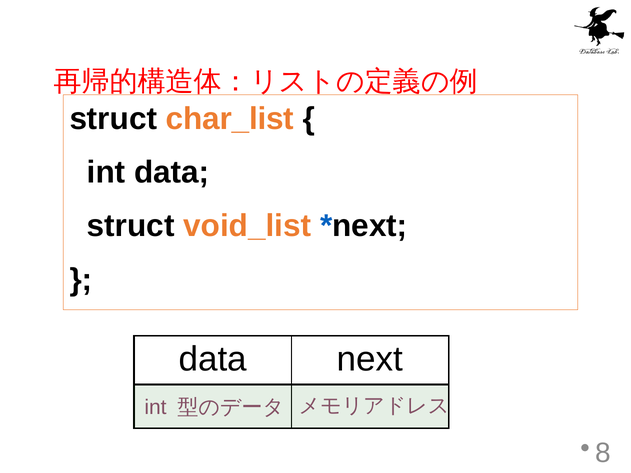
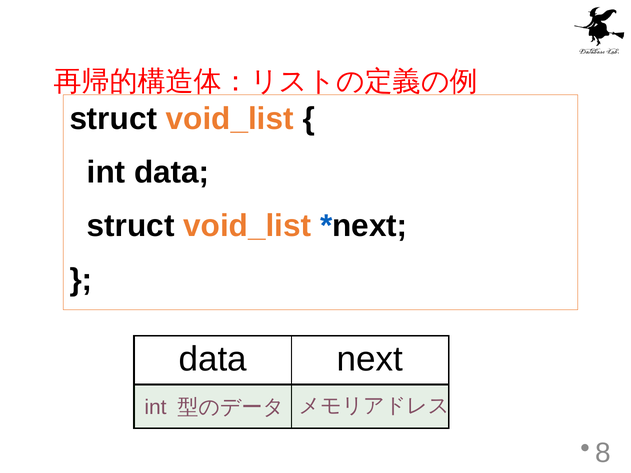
char_list at (230, 119): char_list -> void_list
